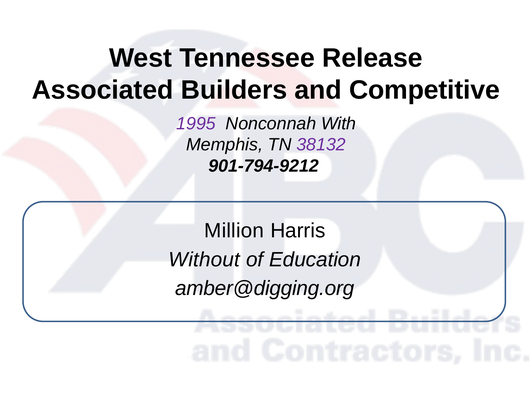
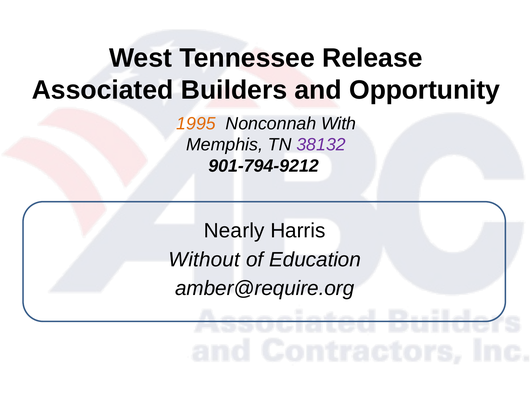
Competitive: Competitive -> Opportunity
1995 colour: purple -> orange
Million: Million -> Nearly
amber@digging.org: amber@digging.org -> amber@require.org
